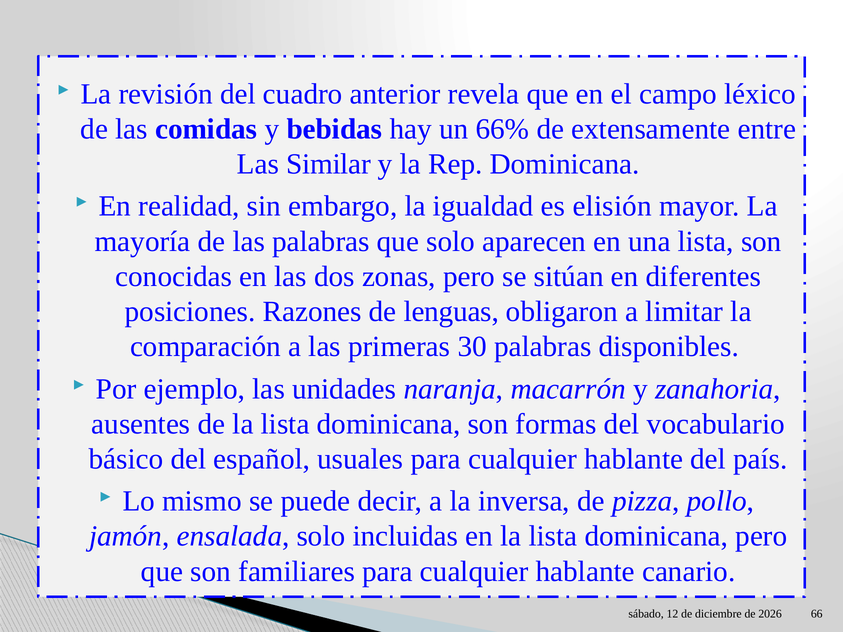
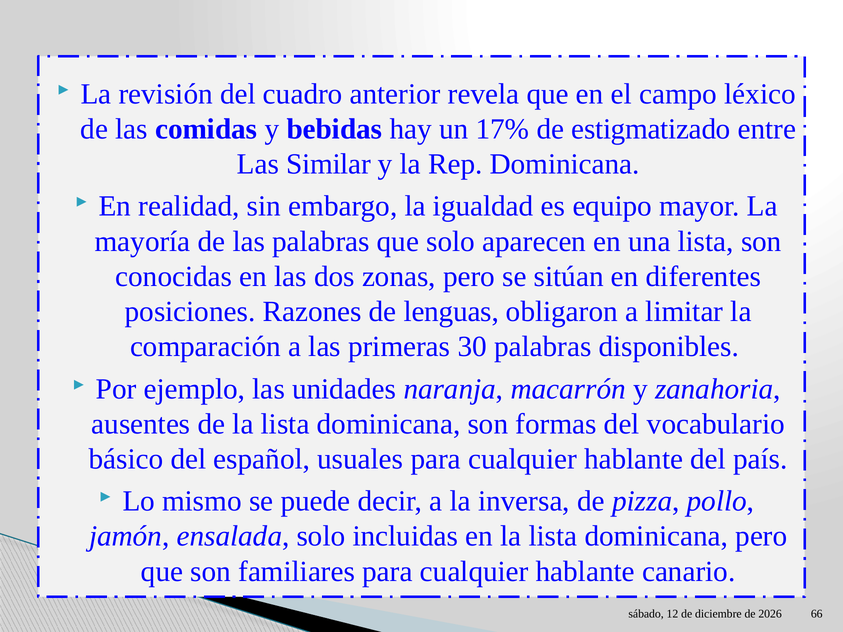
66%: 66% -> 17%
extensamente: extensamente -> estigmatizado
elisión: elisión -> equipo
